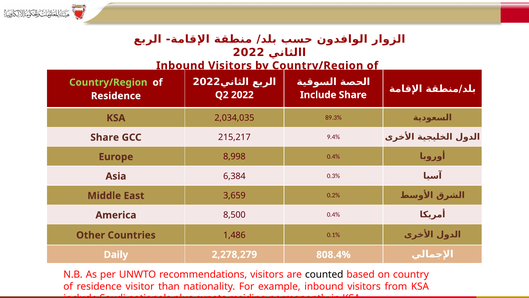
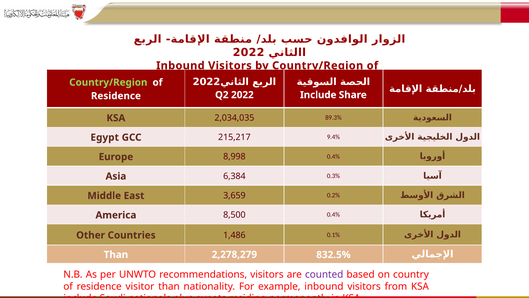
Share at (105, 137): Share -> Egypt
Daily at (116, 254): Daily -> Than
808.4%: 808.4% -> 832.5%
counted colour: black -> purple
